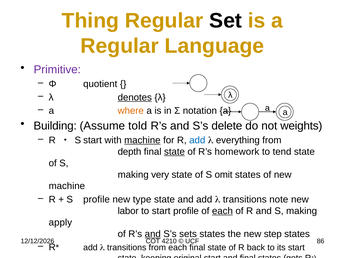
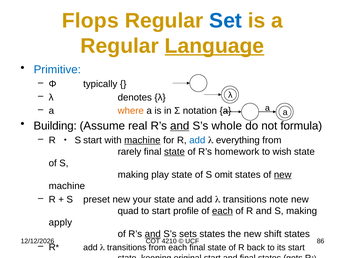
Thing: Thing -> Flops
Set colour: black -> blue
Language underline: none -> present
Primitive colour: purple -> blue
quotient: quotient -> typically
denotes underline: present -> none
told: told -> real
and at (180, 126) underline: none -> present
delete: delete -> whole
weights: weights -> formula
depth: depth -> rarely
tend: tend -> wish
very: very -> play
new at (283, 175) underline: none -> present
S profile: profile -> preset
type: type -> your
labor: labor -> quad
step: step -> shift
